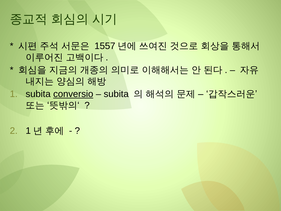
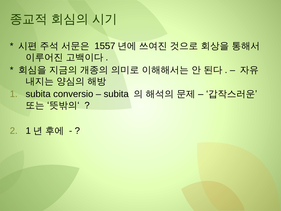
conversio underline: present -> none
